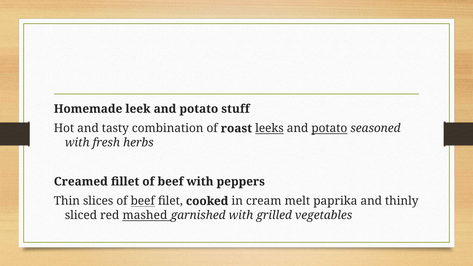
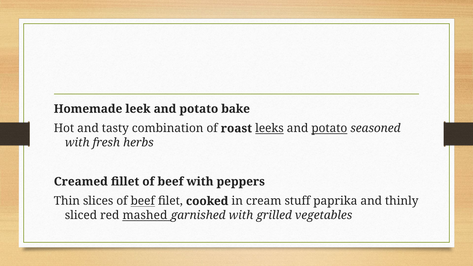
stuff: stuff -> bake
melt: melt -> stuff
